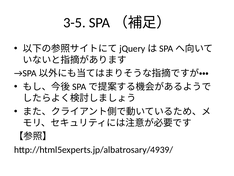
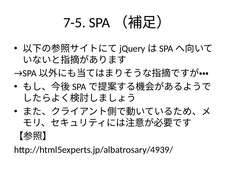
3-5: 3-5 -> 7-5
